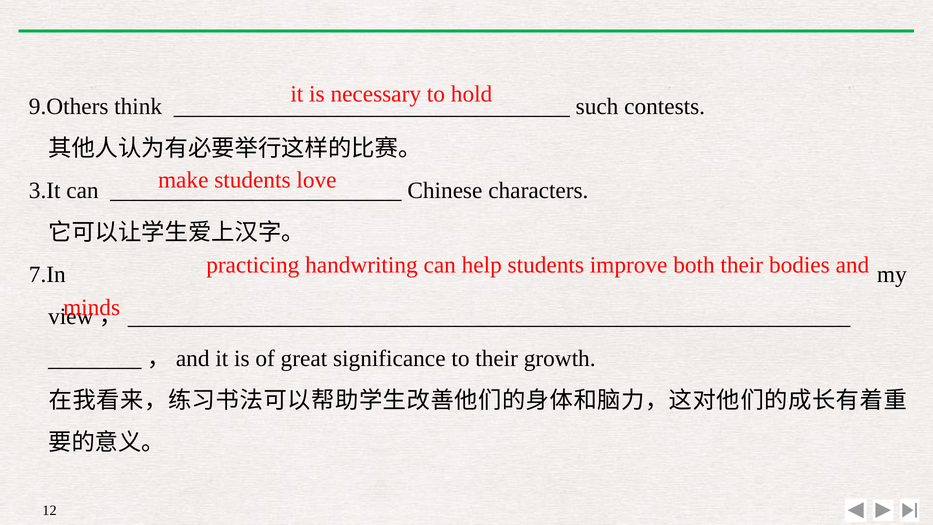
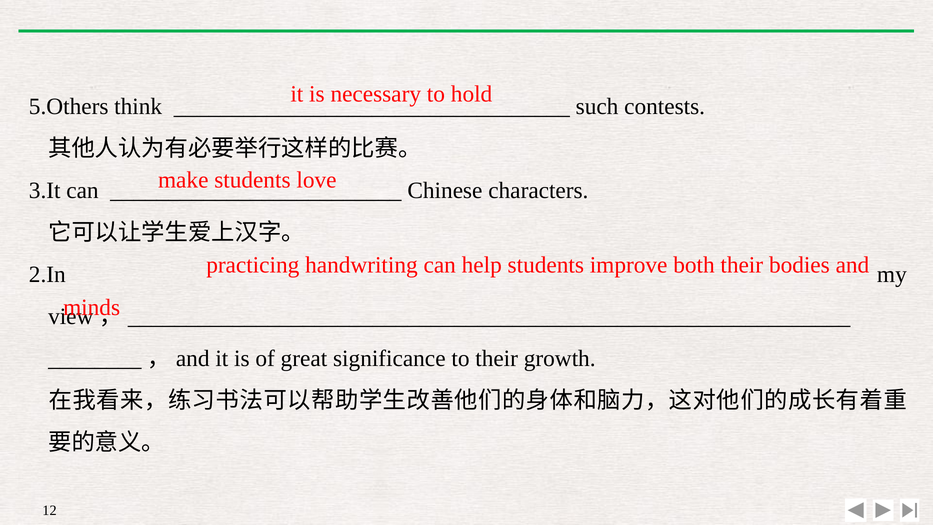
9.Others: 9.Others -> 5.Others
7.In: 7.In -> 2.In
